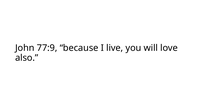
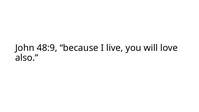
77:9: 77:9 -> 48:9
